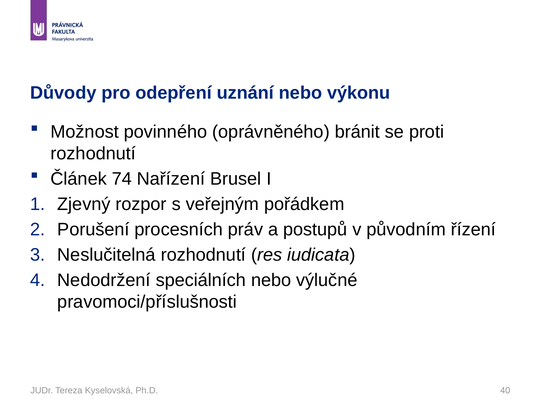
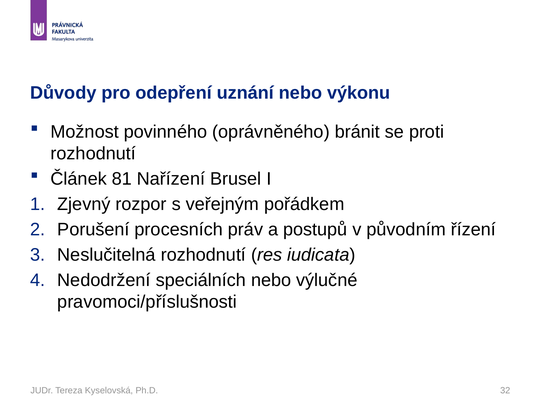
74: 74 -> 81
40: 40 -> 32
